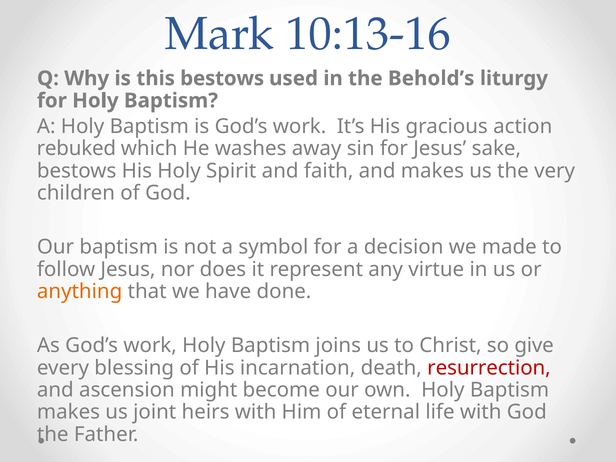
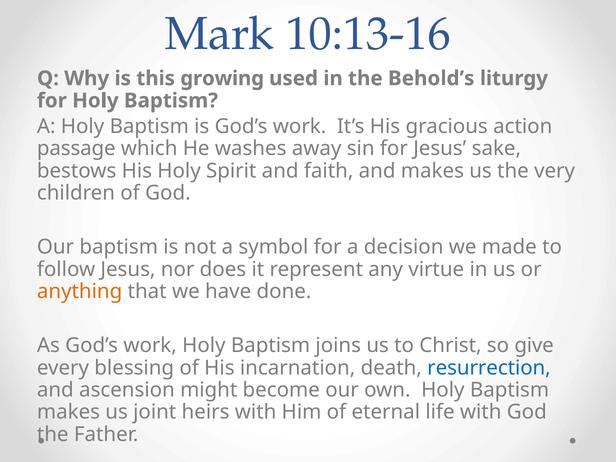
this bestows: bestows -> growing
rebuked: rebuked -> passage
resurrection colour: red -> blue
